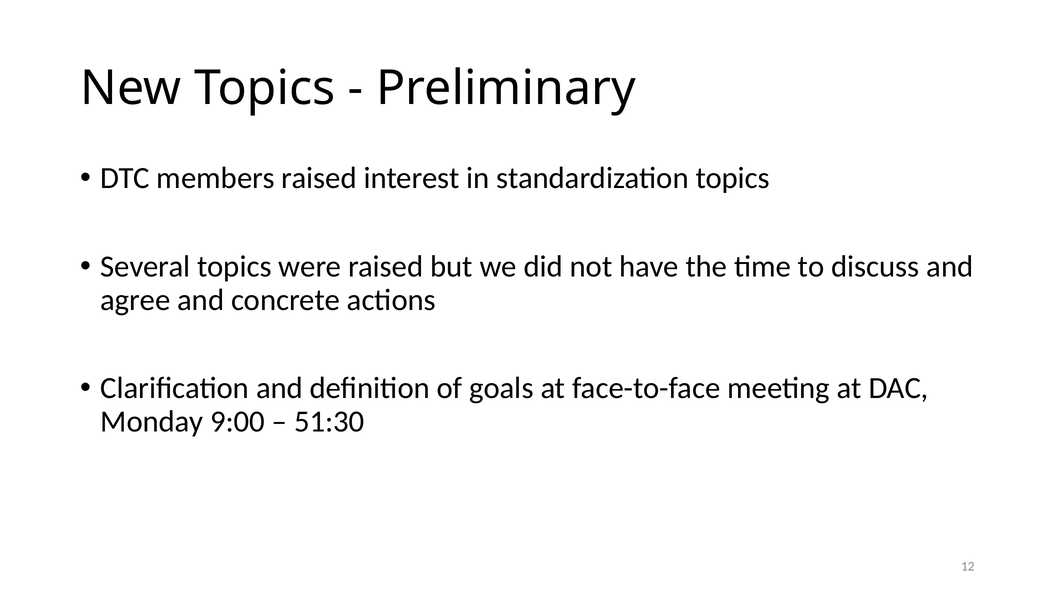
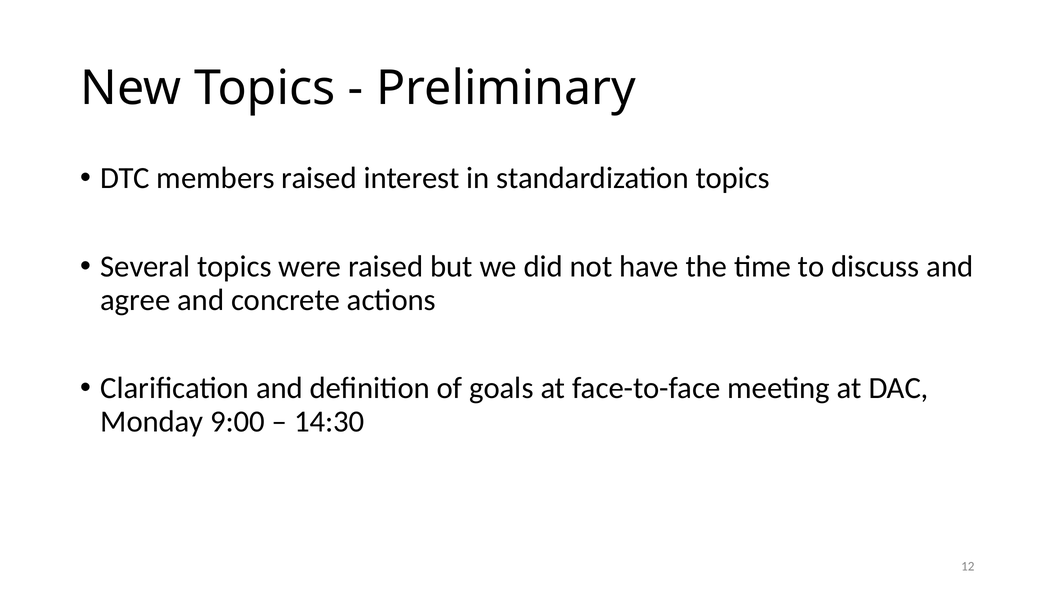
51:30: 51:30 -> 14:30
